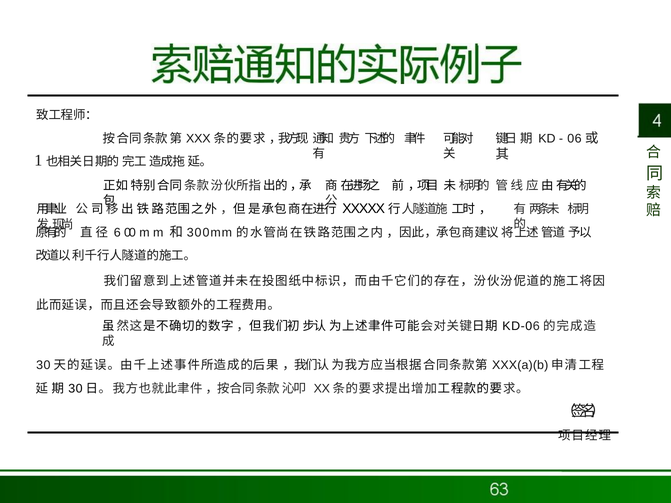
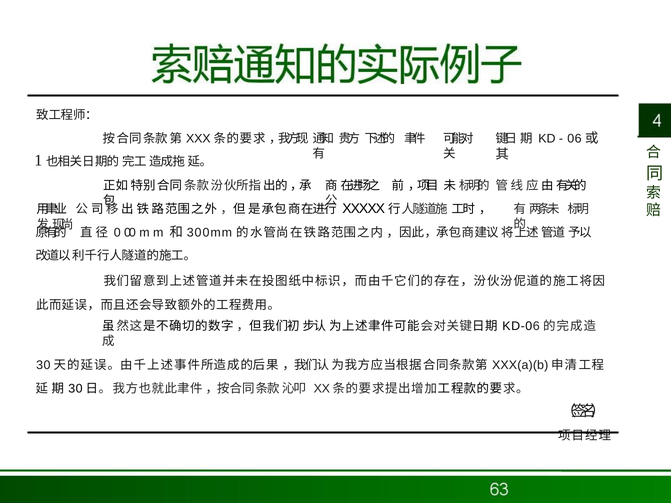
6: 6 -> 0
